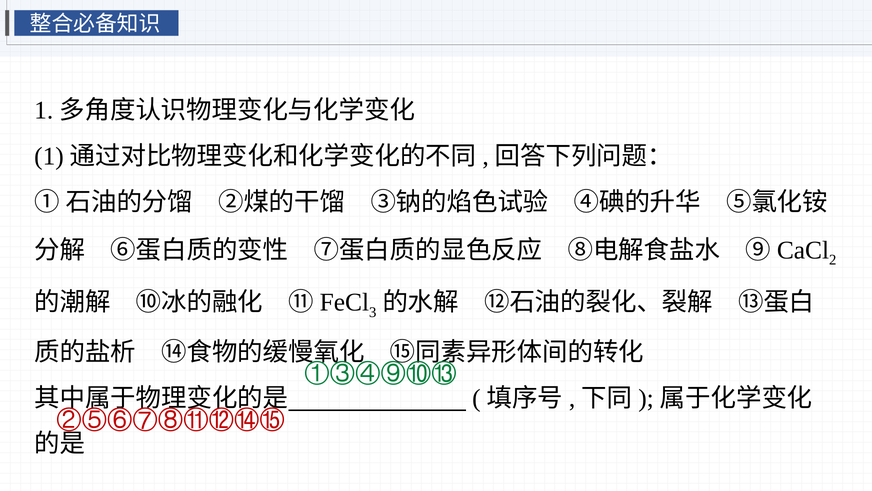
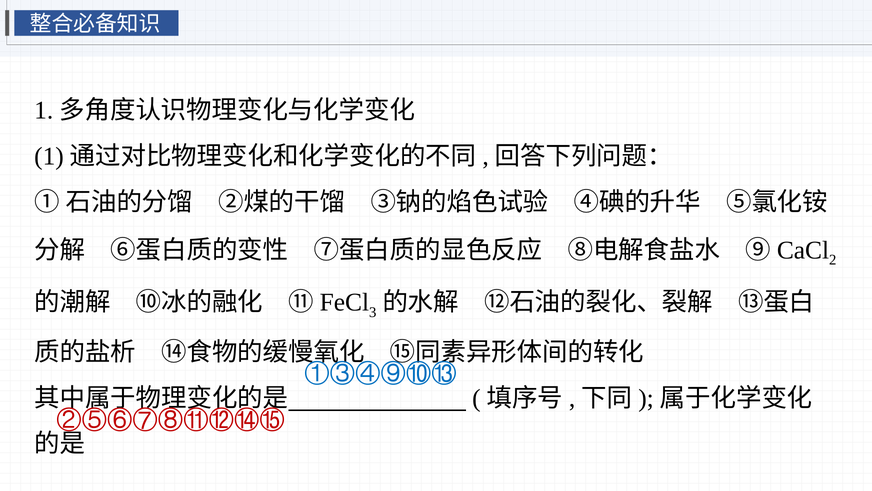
①③④⑨⑩⑬ colour: green -> blue
